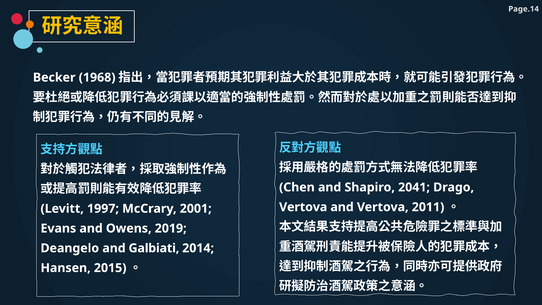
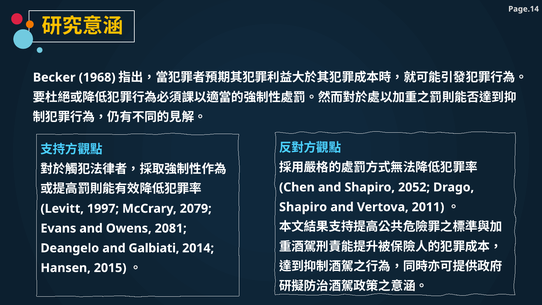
2041: 2041 -> 2052
Vertova at (303, 207): Vertova -> Shapiro
2001: 2001 -> 2079
2019: 2019 -> 2081
